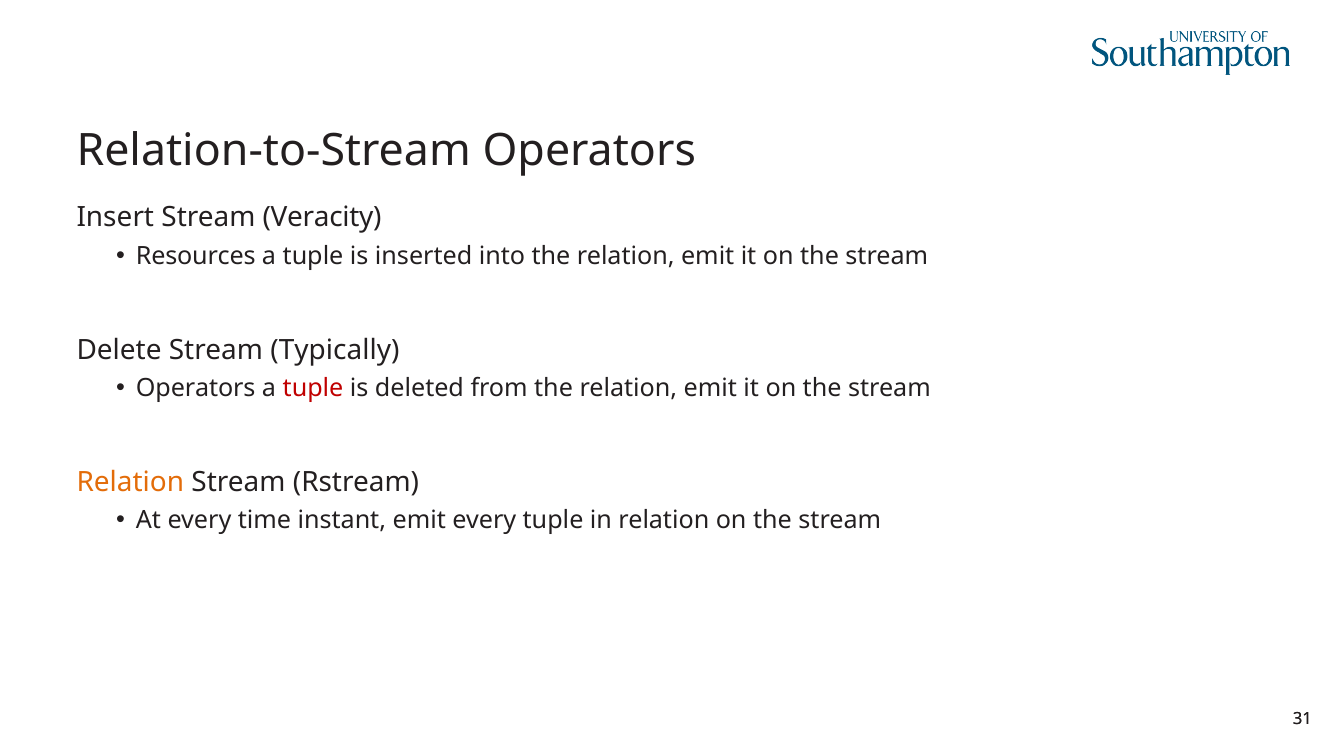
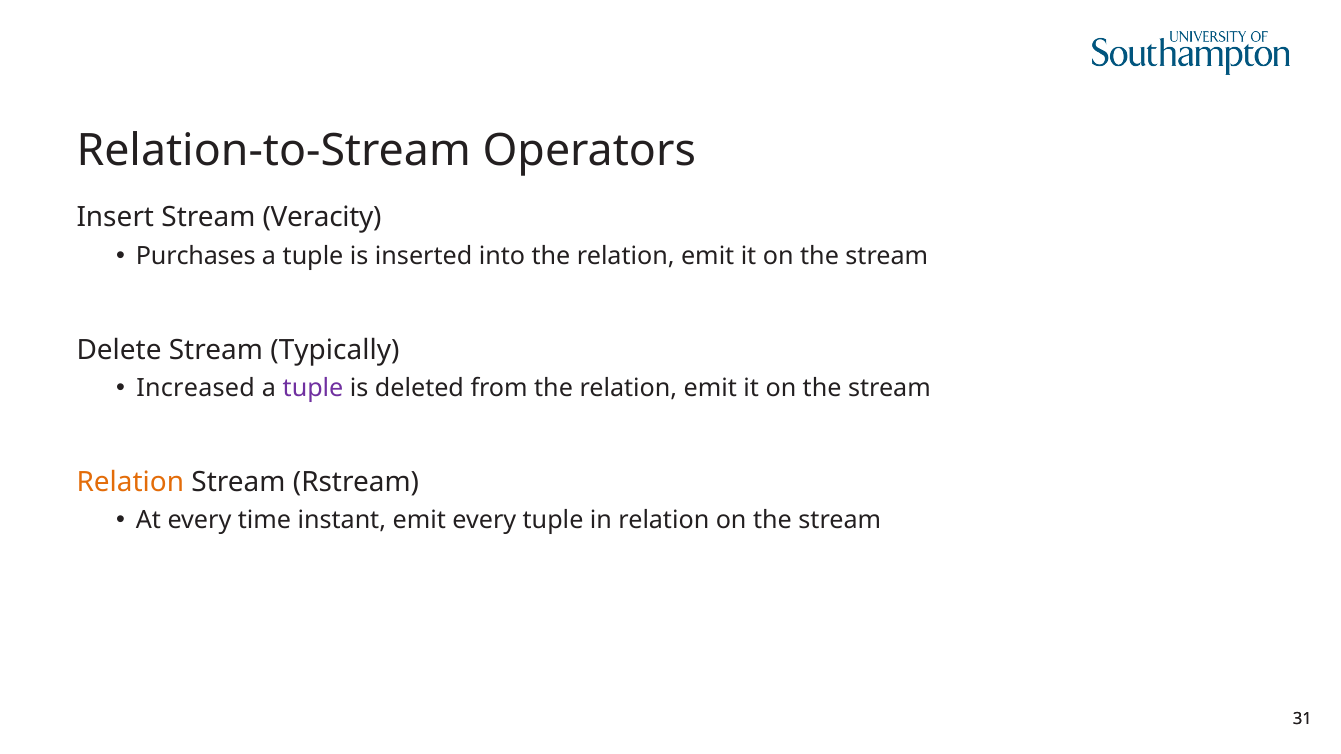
Resources: Resources -> Purchases
Operators at (196, 389): Operators -> Increased
tuple at (313, 389) colour: red -> purple
